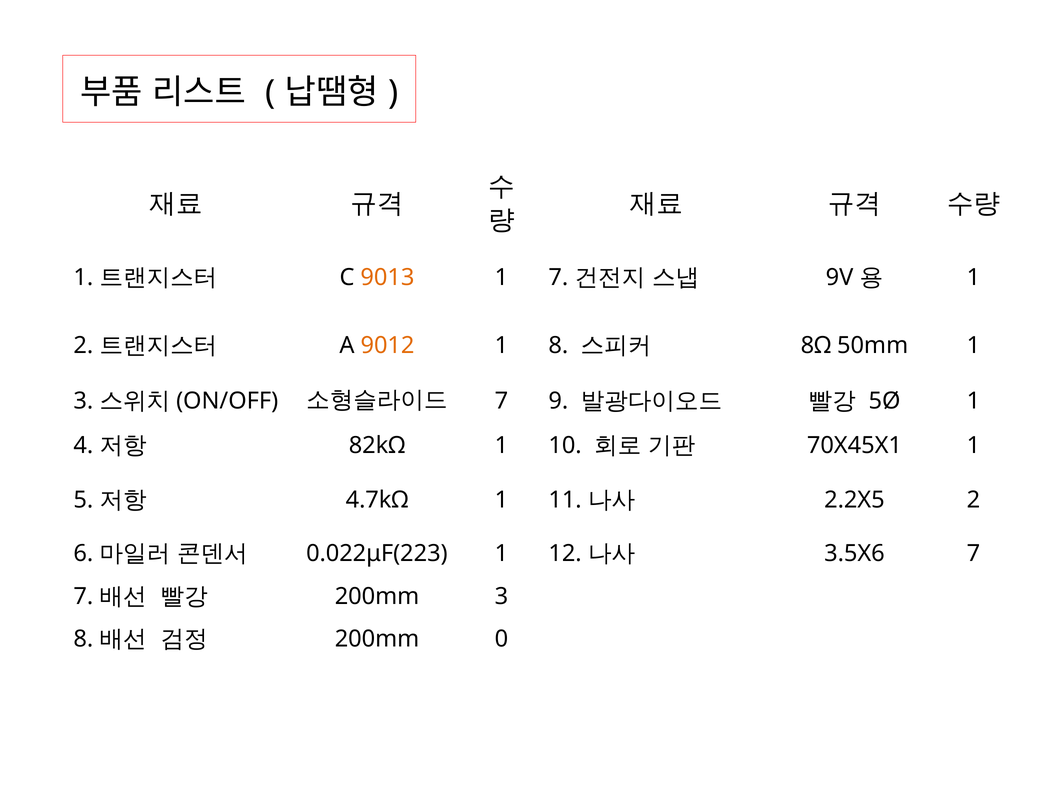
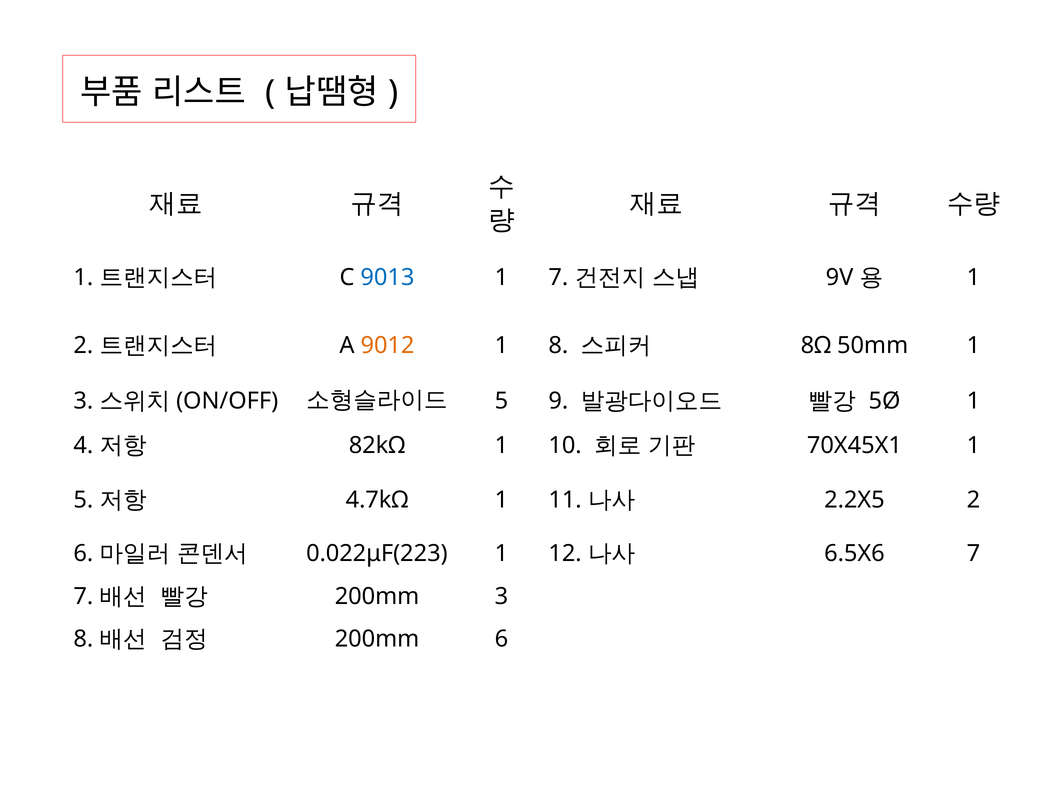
9013 colour: orange -> blue
7 at (501, 401): 7 -> 5
3.5X6: 3.5X6 -> 6.5X6
200mm 0: 0 -> 6
